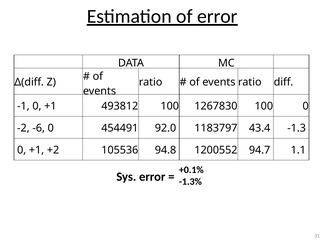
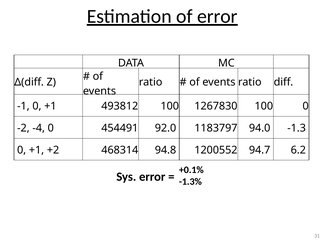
-6: -6 -> -4
43.4: 43.4 -> 94.0
105536: 105536 -> 468314
1.1: 1.1 -> 6.2
